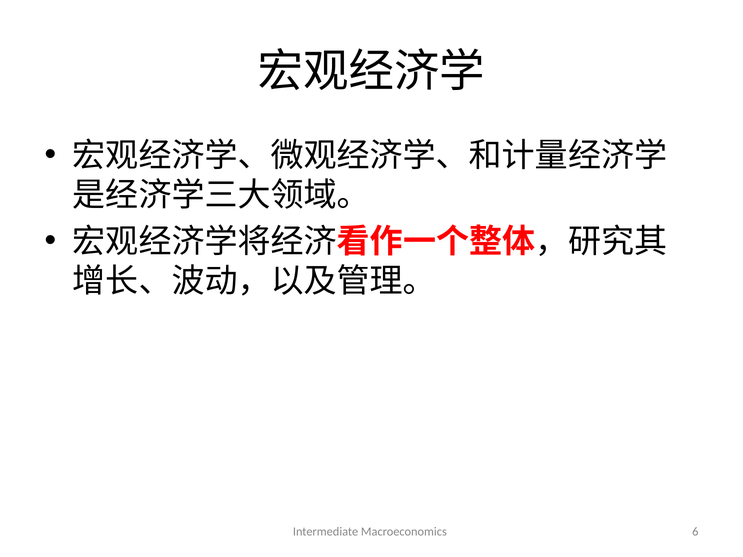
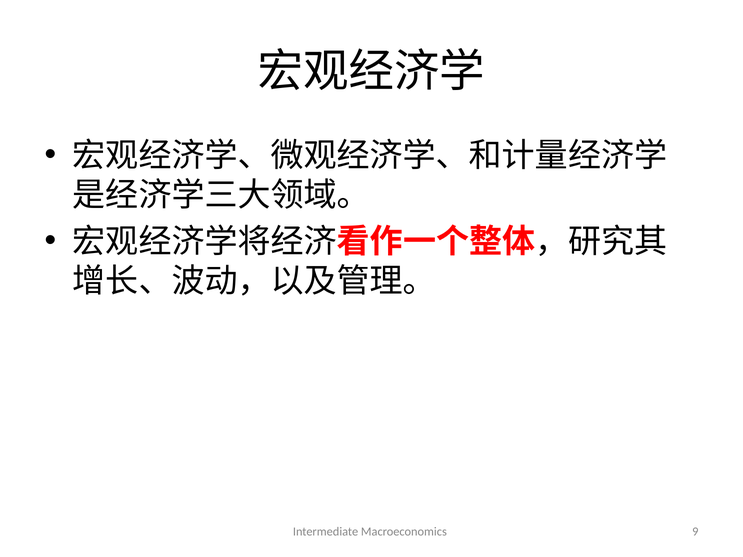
6: 6 -> 9
